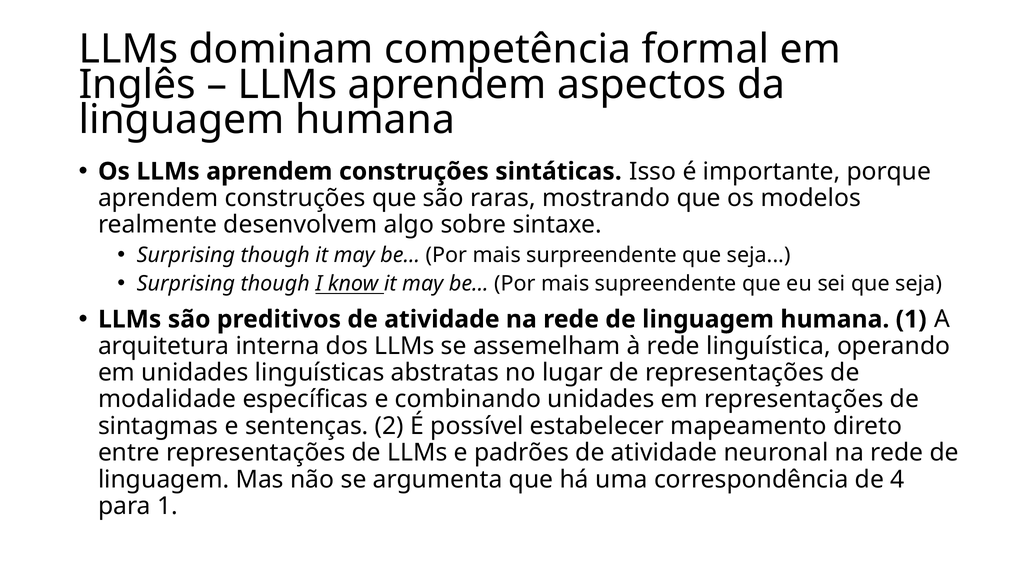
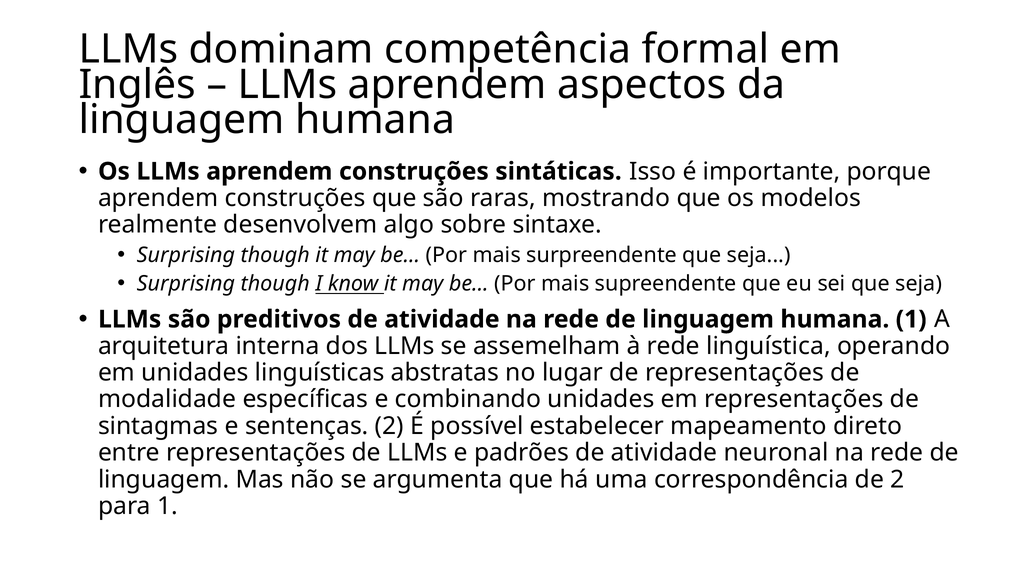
de 4: 4 -> 2
